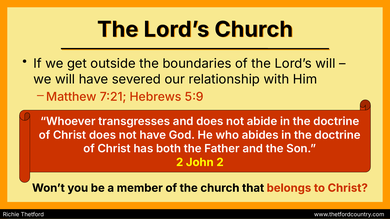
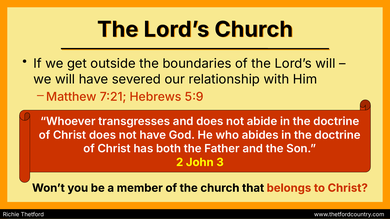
John 2: 2 -> 3
